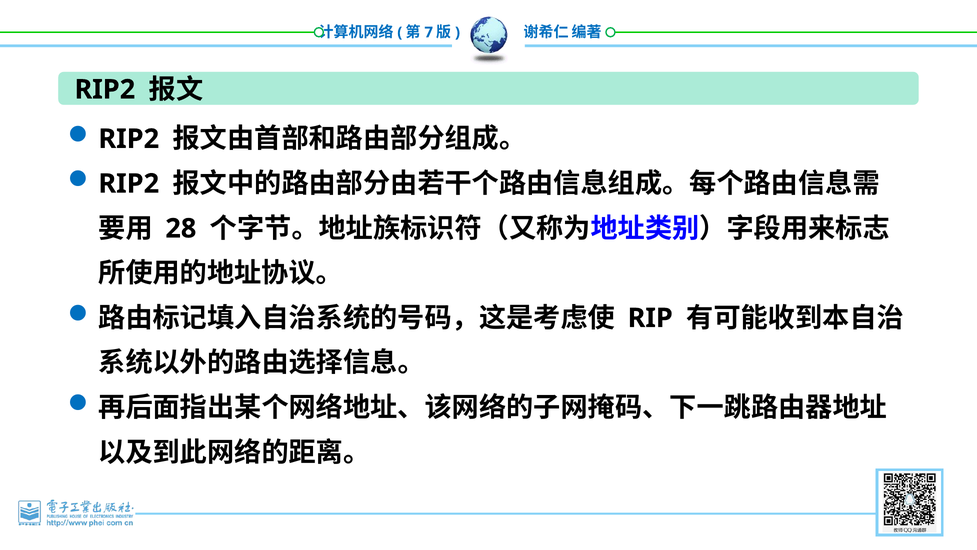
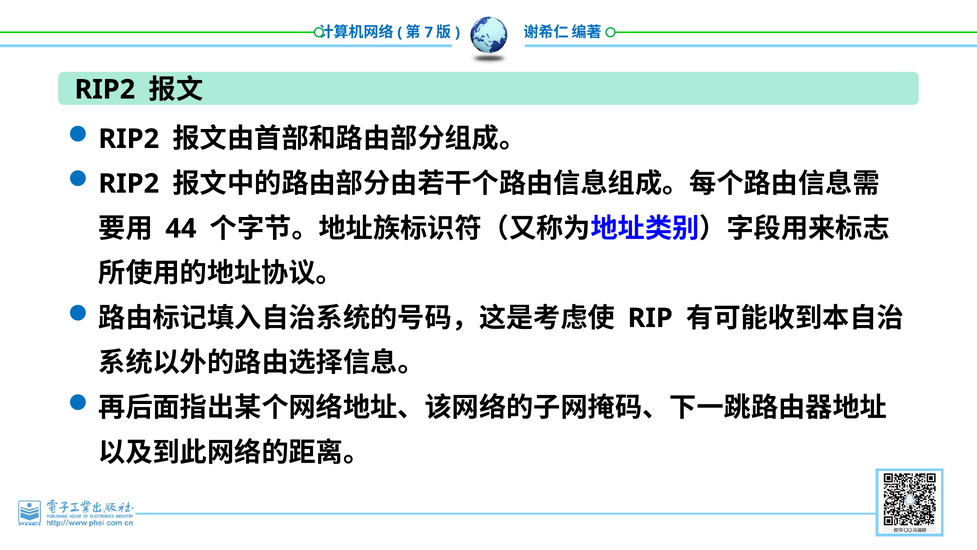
28: 28 -> 44
